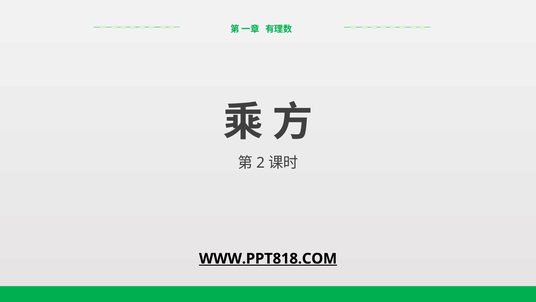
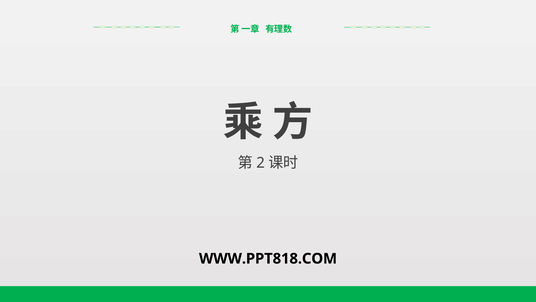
WWW.PPT818.COM underline: present -> none
